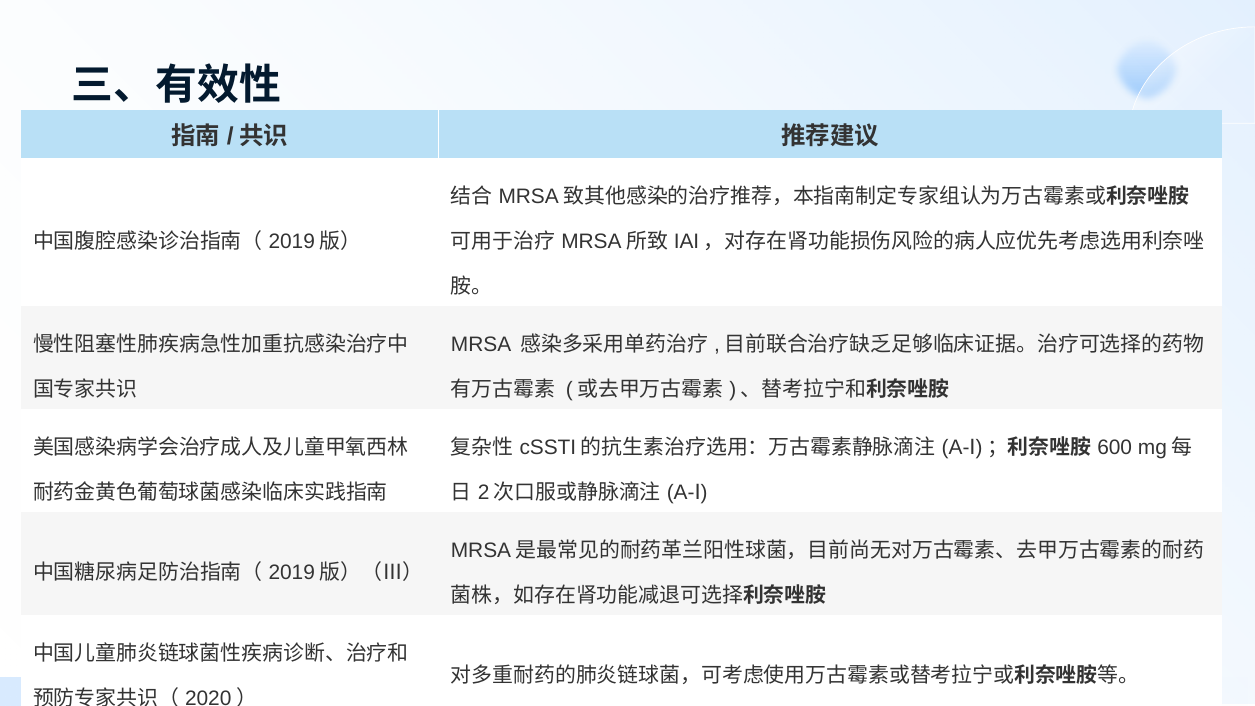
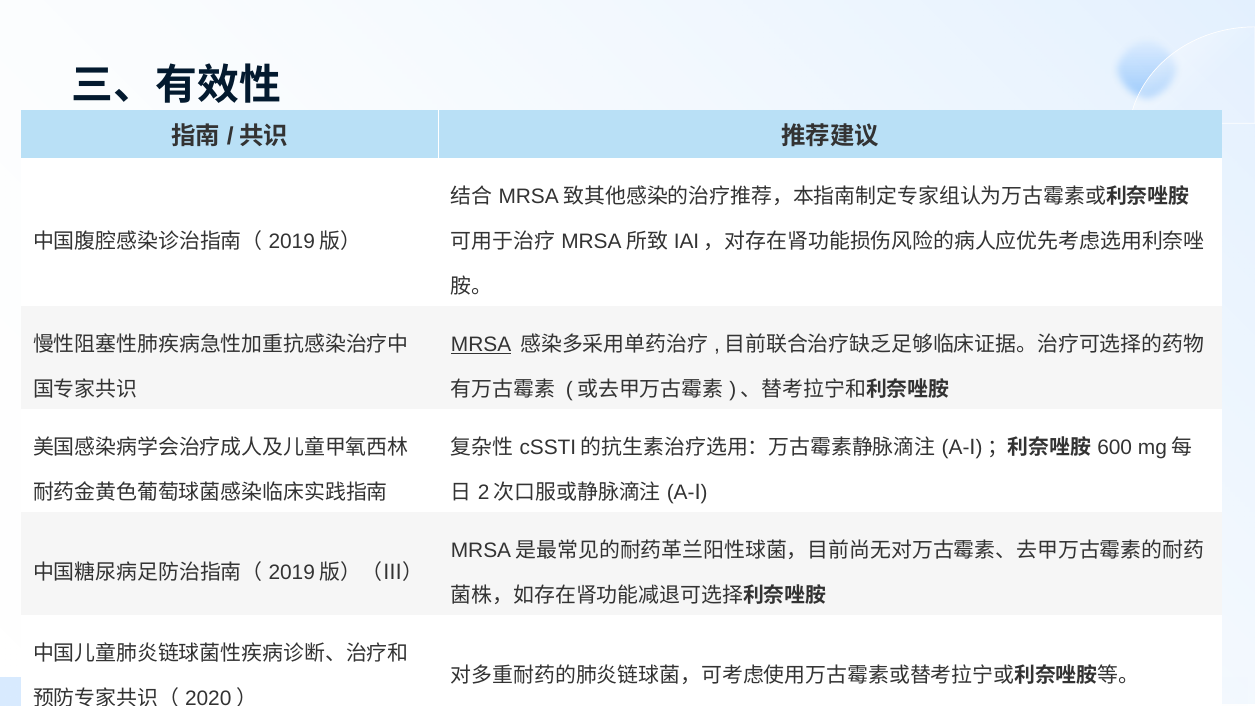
MRSA underline: none -> present
